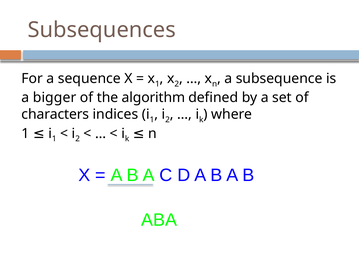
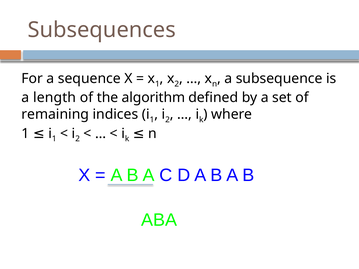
bigger: bigger -> length
characters: characters -> remaining
